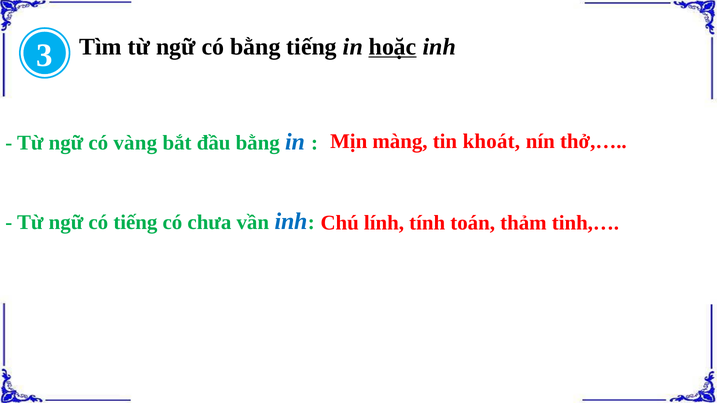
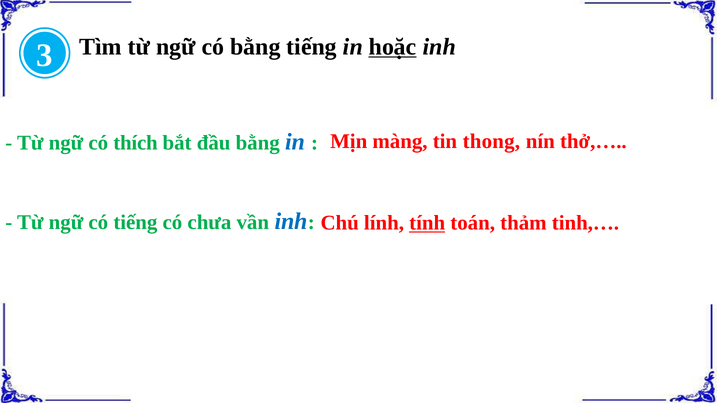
khoát: khoát -> thong
vàng: vàng -> thích
tính underline: none -> present
